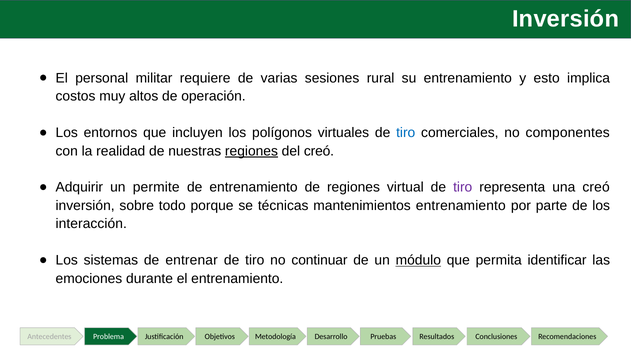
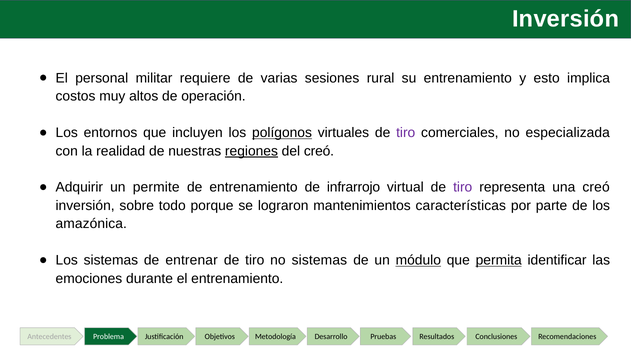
polígonos underline: none -> present
tiro at (406, 133) colour: blue -> purple
componentes: componentes -> especializada
de regiones: regiones -> infrarrojo
técnicas: técnicas -> lograron
mantenimientos entrenamiento: entrenamiento -> características
interacción: interacción -> amazónica
no continuar: continuar -> sistemas
permita underline: none -> present
